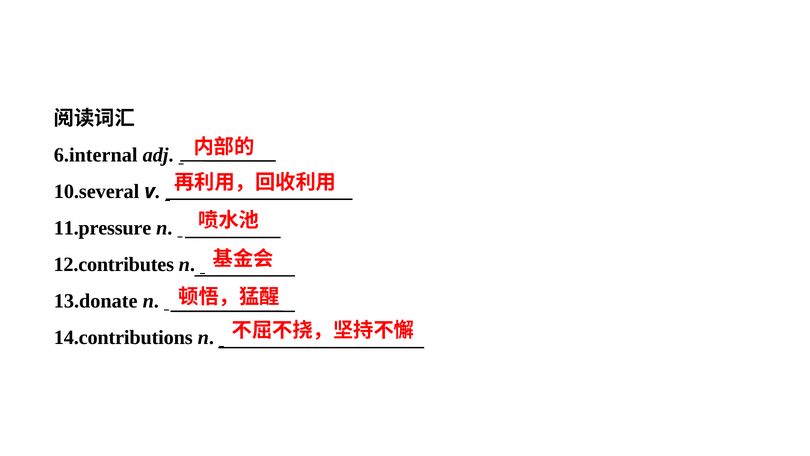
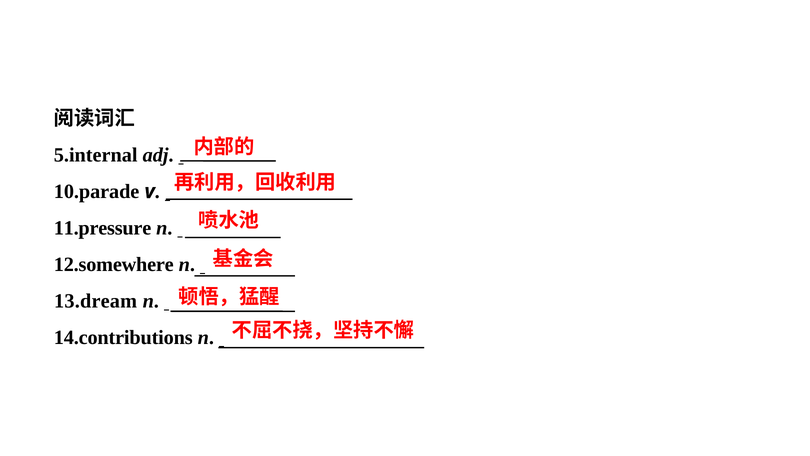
6.internal: 6.internal -> 5.internal
10.several: 10.several -> 10.parade
12.contributes: 12.contributes -> 12.somewhere
13.donate: 13.donate -> 13.dream
